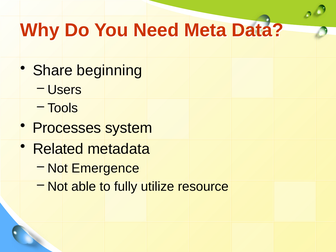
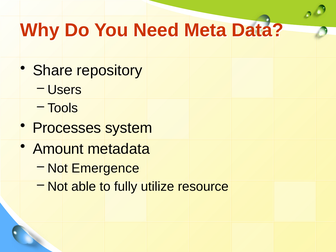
beginning: beginning -> repository
Related: Related -> Amount
